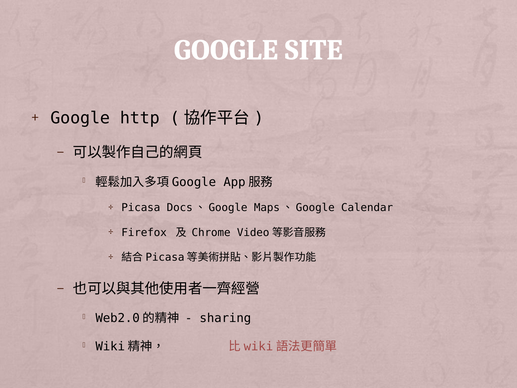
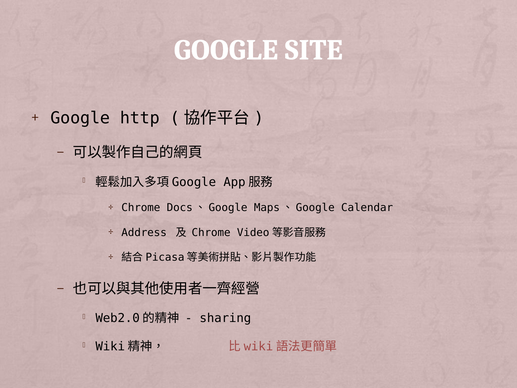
Picasa at (141, 207): Picasa -> Chrome
Firefox: Firefox -> Address
